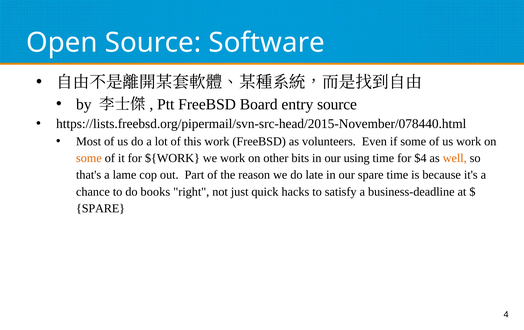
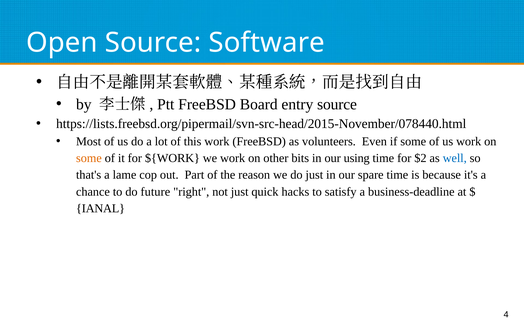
$4: $4 -> $2
well colour: orange -> blue
do late: late -> just
books: books -> future
SPARE at (101, 209): SPARE -> IANAL
